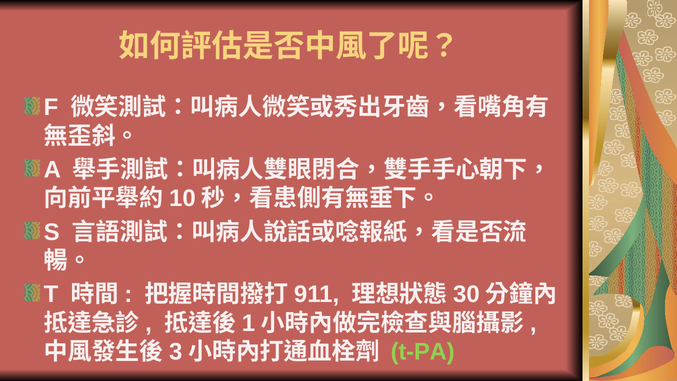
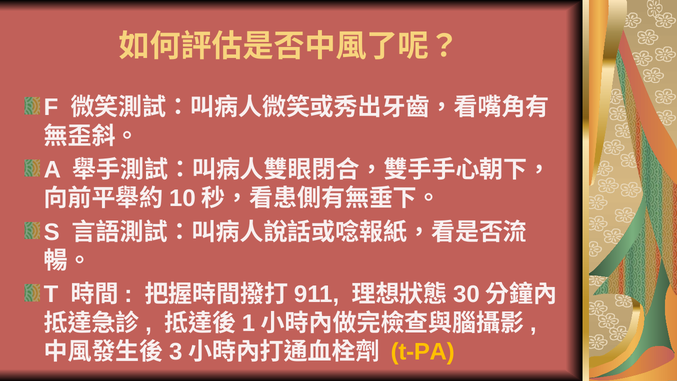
t-PA colour: light green -> yellow
